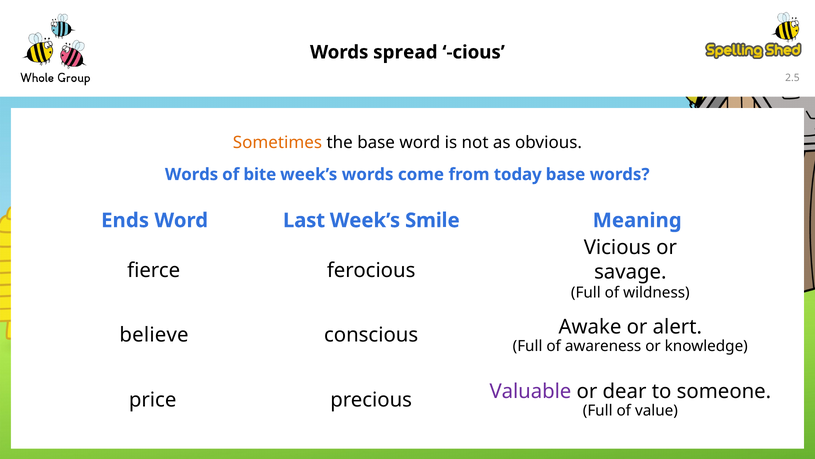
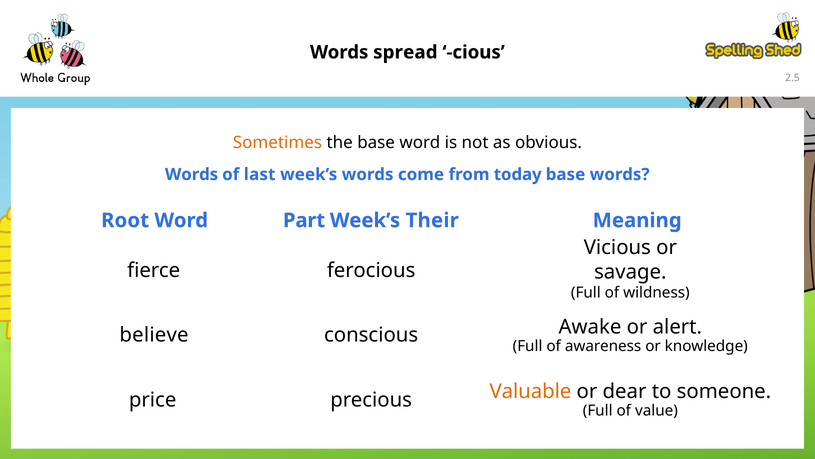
bite: bite -> last
Ends: Ends -> Root
Last: Last -> Part
Smile: Smile -> Their
Valuable colour: purple -> orange
